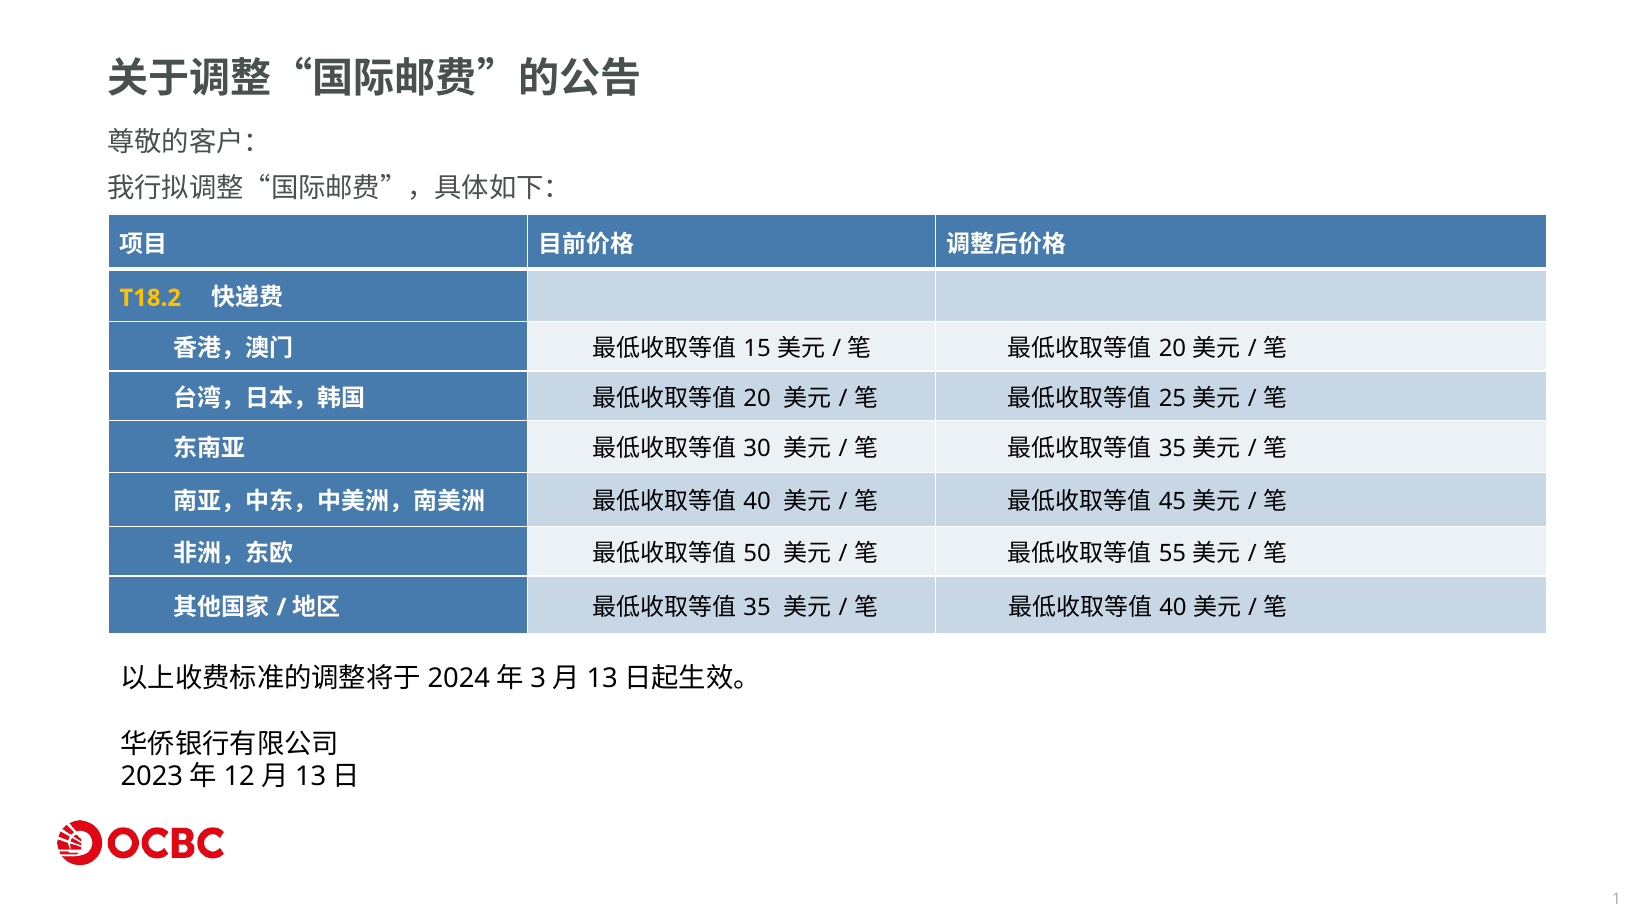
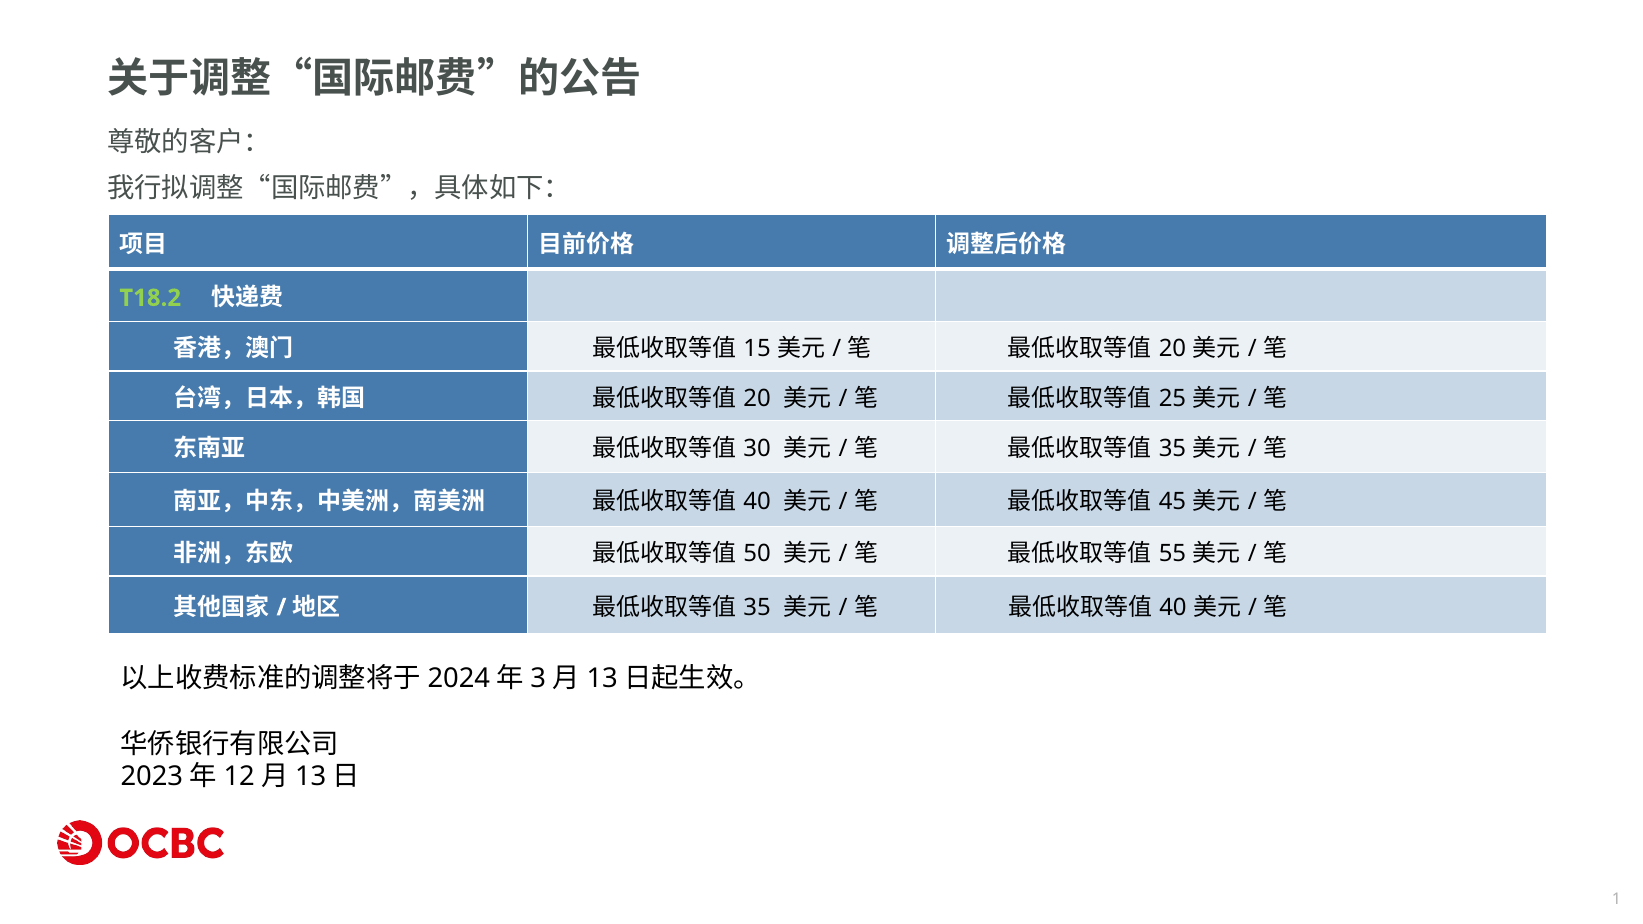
T18.2 colour: yellow -> light green
